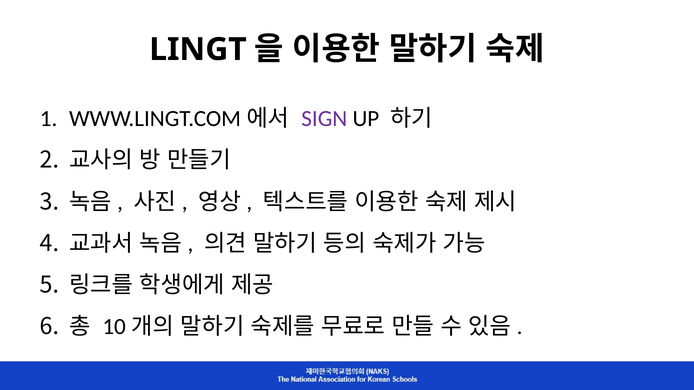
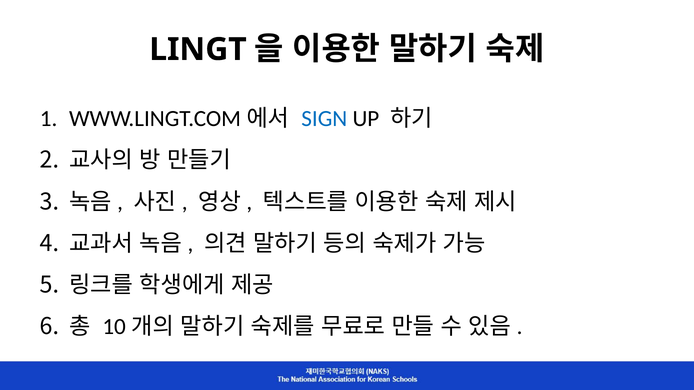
SIGN colour: purple -> blue
